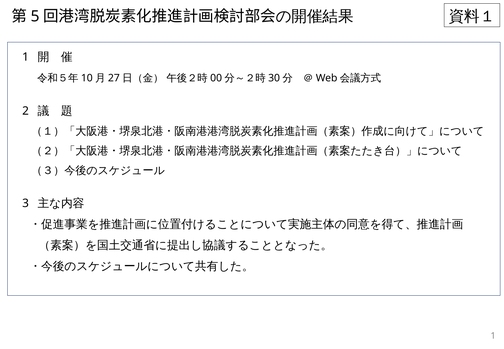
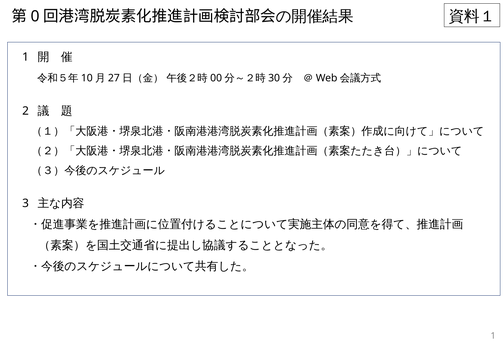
5: 5 -> 0
